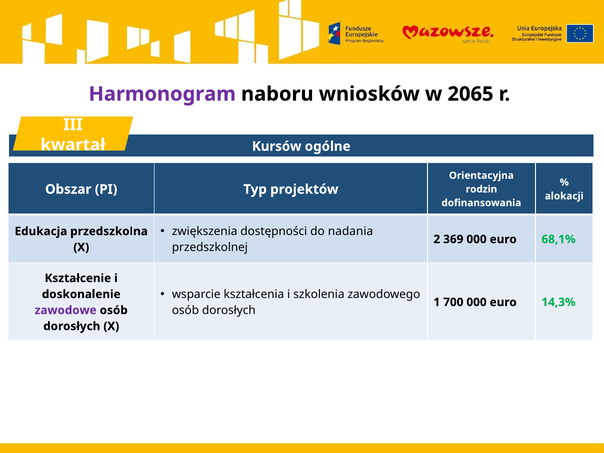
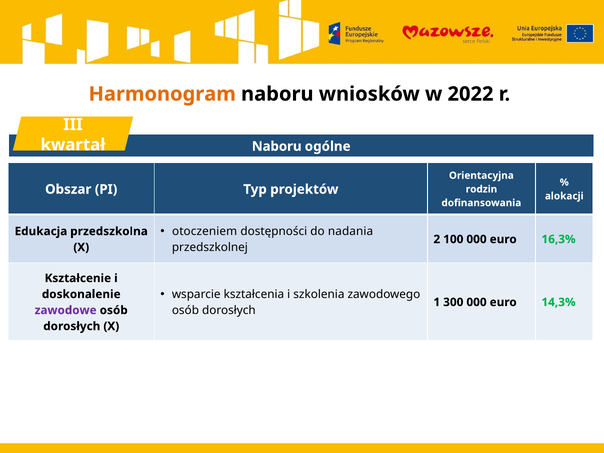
Harmonogram colour: purple -> orange
2065: 2065 -> 2022
Kursów at (277, 146): Kursów -> Naboru
zwiększenia: zwiększenia -> otoczeniem
369: 369 -> 100
68,1%: 68,1% -> 16,3%
700: 700 -> 300
